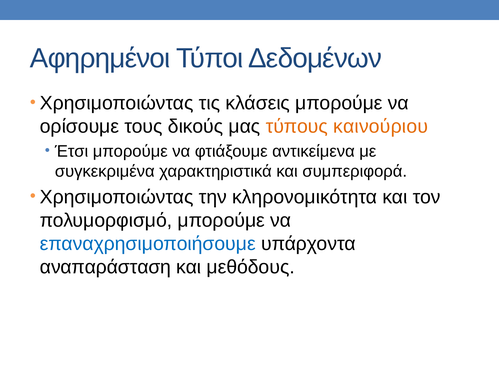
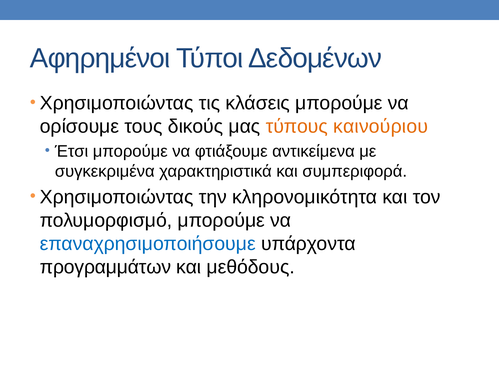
αναπαράσταση: αναπαράσταση -> προγραμμάτων
